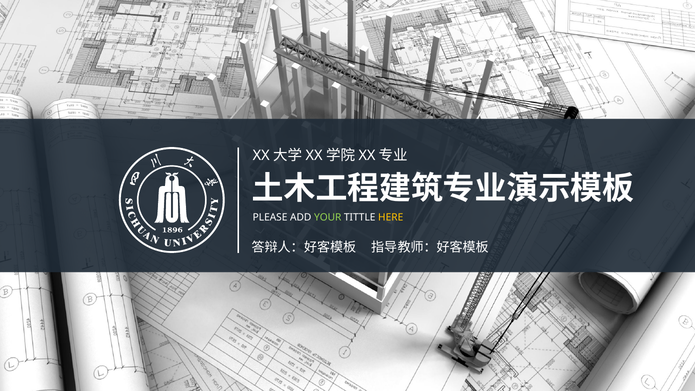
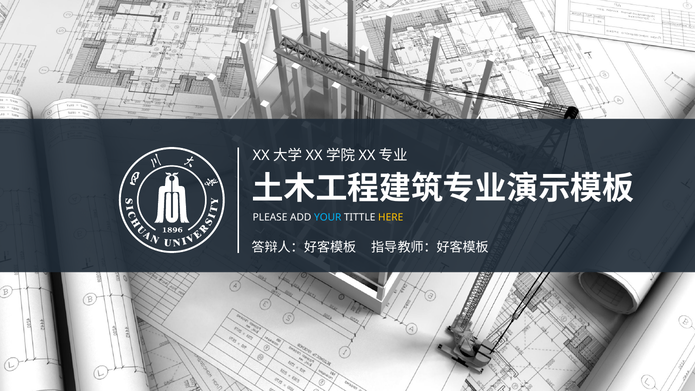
YOUR colour: light green -> light blue
